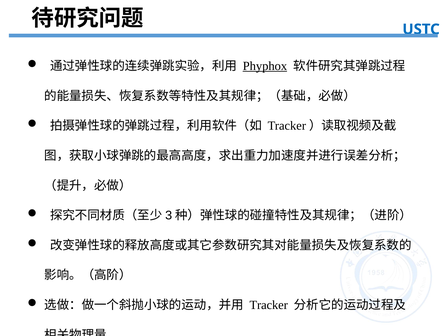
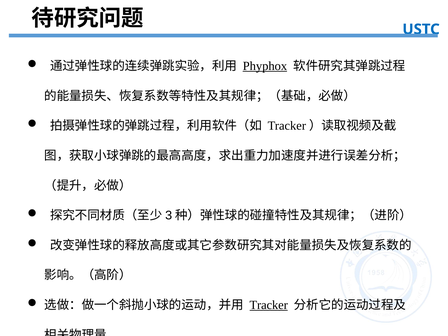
Tracker underline: none -> present
